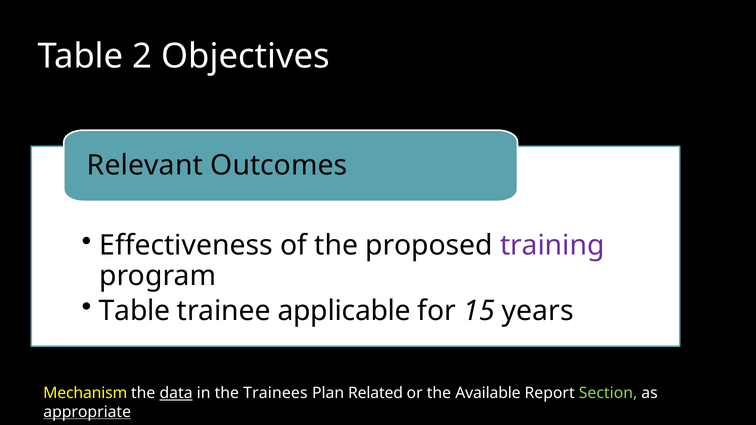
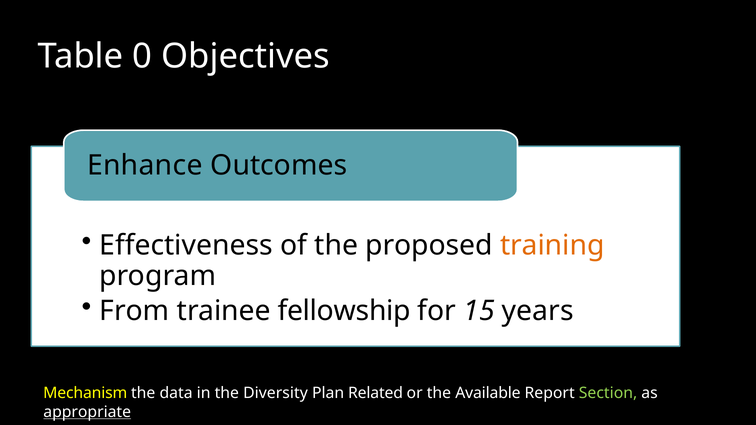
2: 2 -> 0
Relevant: Relevant -> Enhance
training colour: purple -> orange
Table at (135, 311): Table -> From
applicable: applicable -> fellowship
data underline: present -> none
Trainees: Trainees -> Diversity
